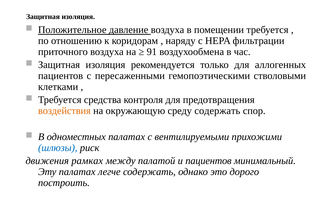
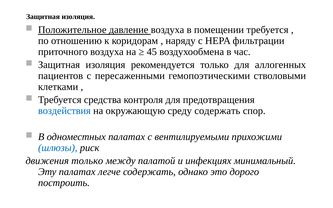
91: 91 -> 45
воздействия colour: orange -> blue
движения рамках: рамках -> только
и пациентов: пациентов -> инфекциях
